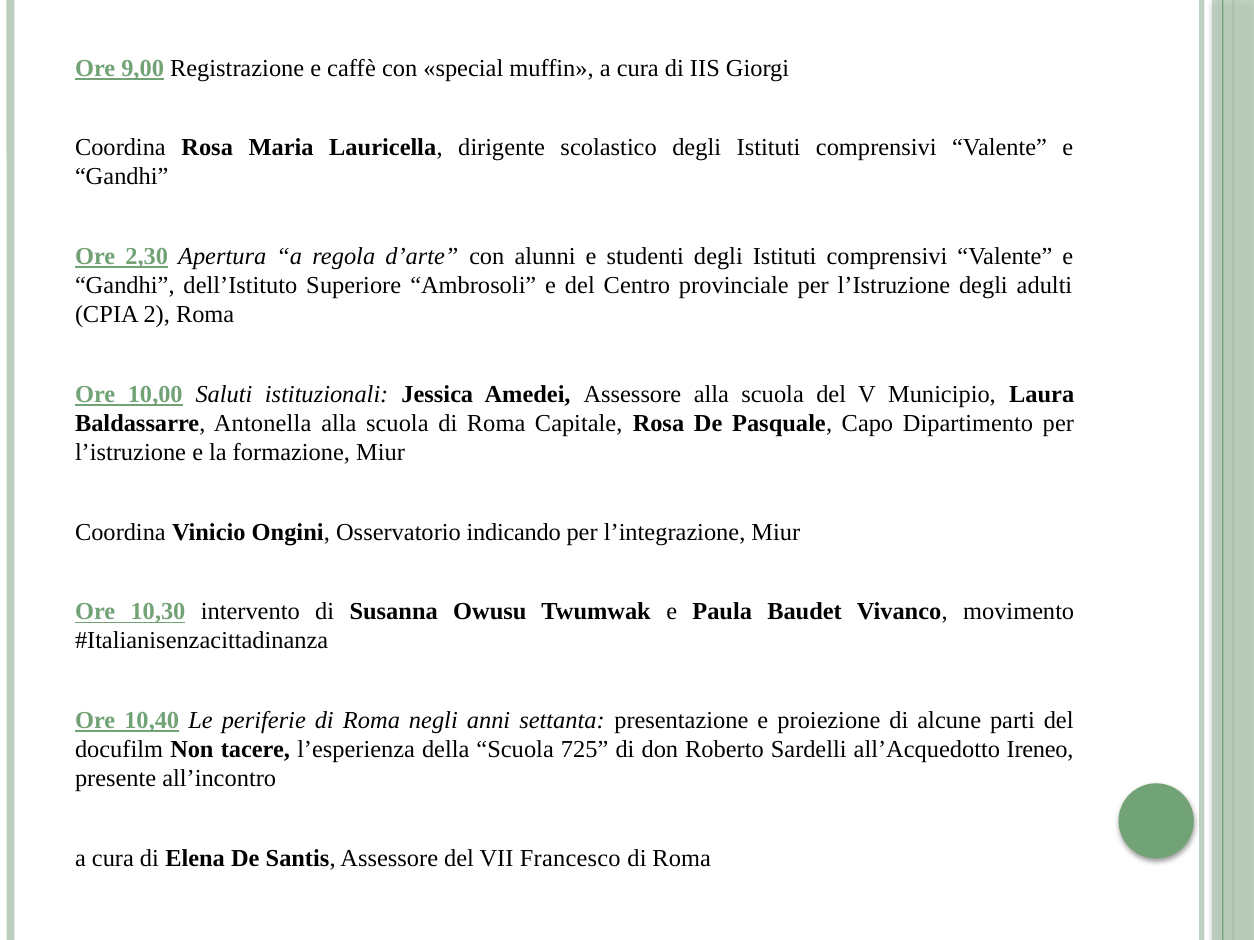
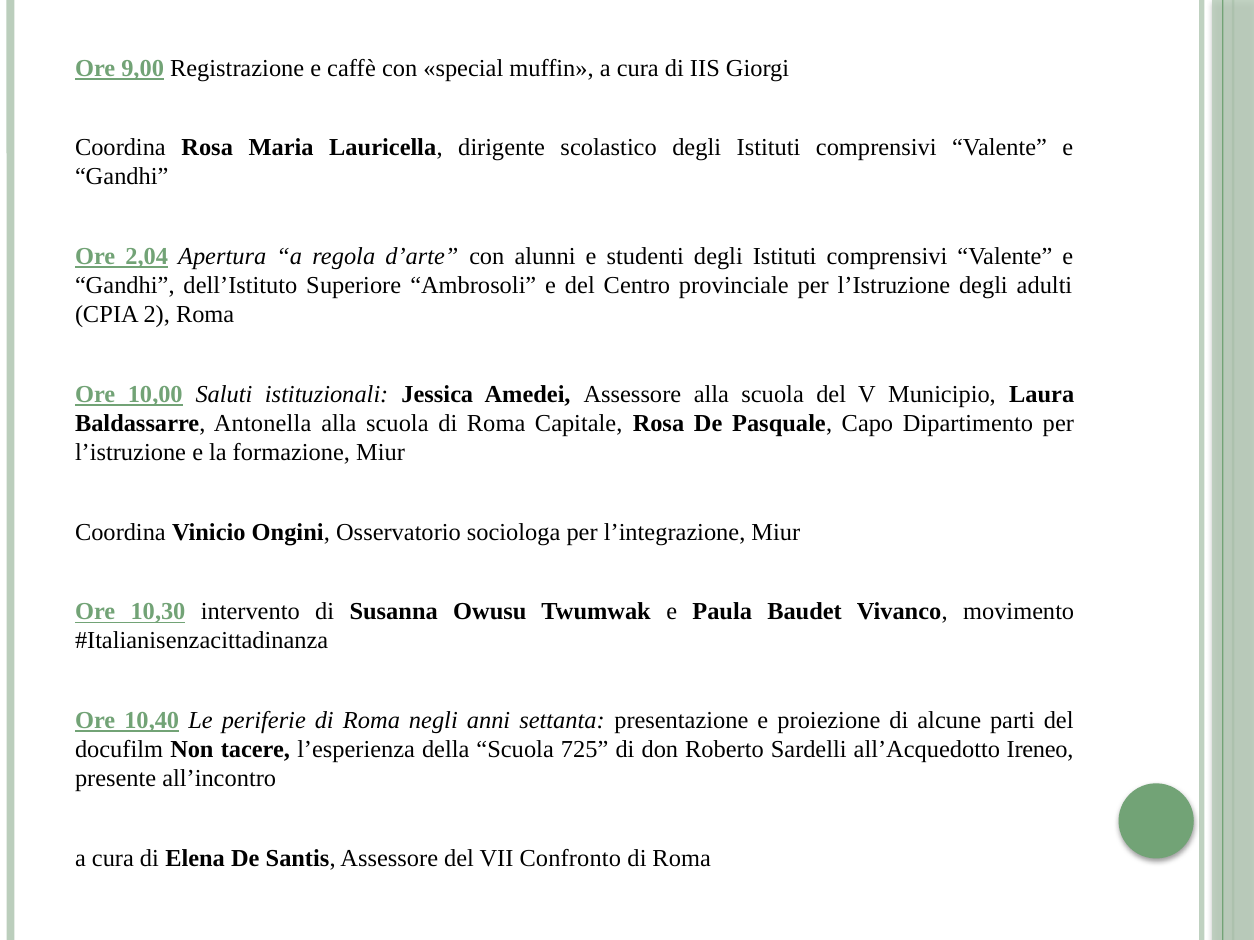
2,30: 2,30 -> 2,04
indicando: indicando -> sociologa
Francesco: Francesco -> Confronto
